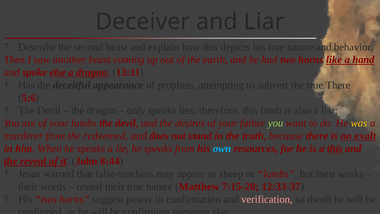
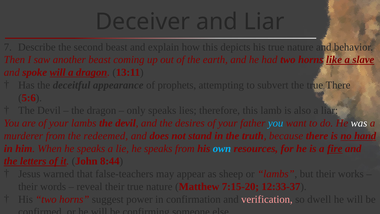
hand: hand -> slave
spoke else: else -> will
you at (276, 123) colour: light green -> light blue
was colour: yellow -> white
exalt: exalt -> hand
a this: this -> fire
the reveal: reveal -> letters
